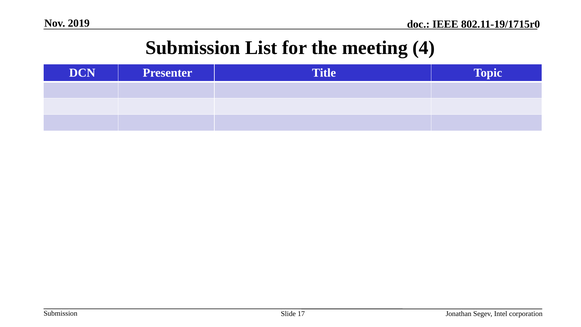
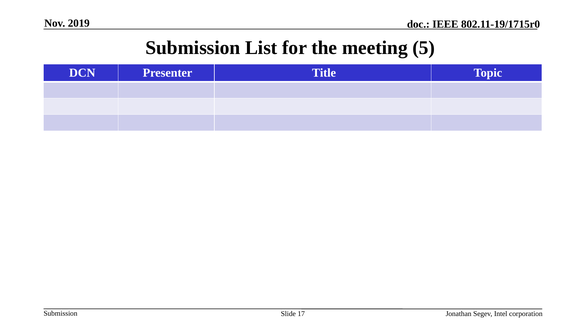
4: 4 -> 5
